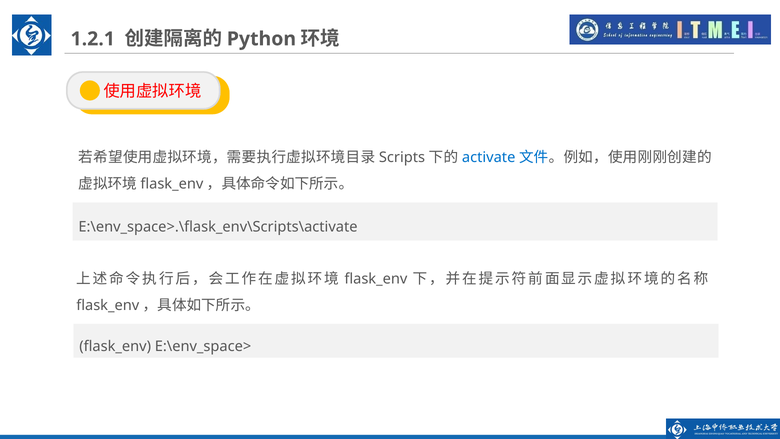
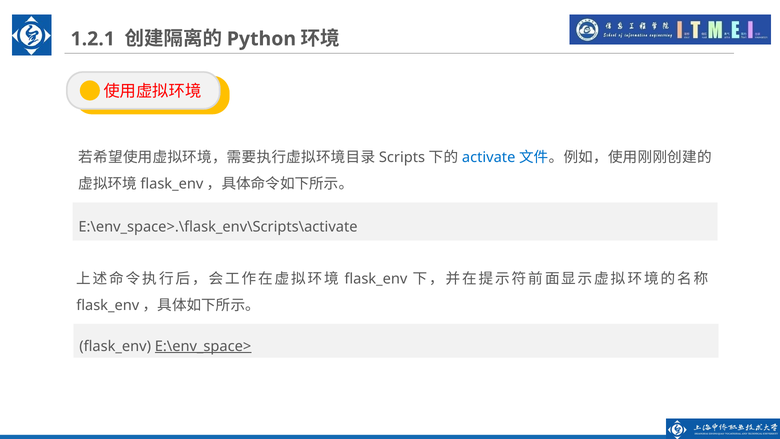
E:\env_space> underline: none -> present
